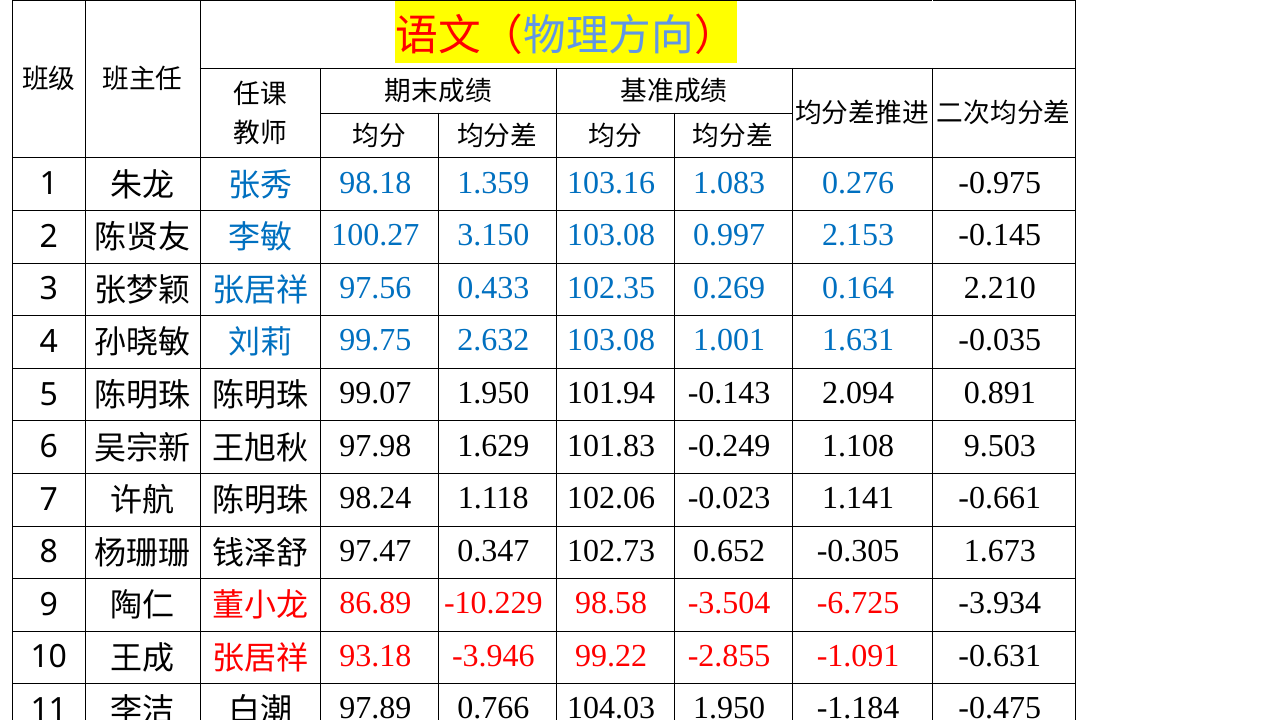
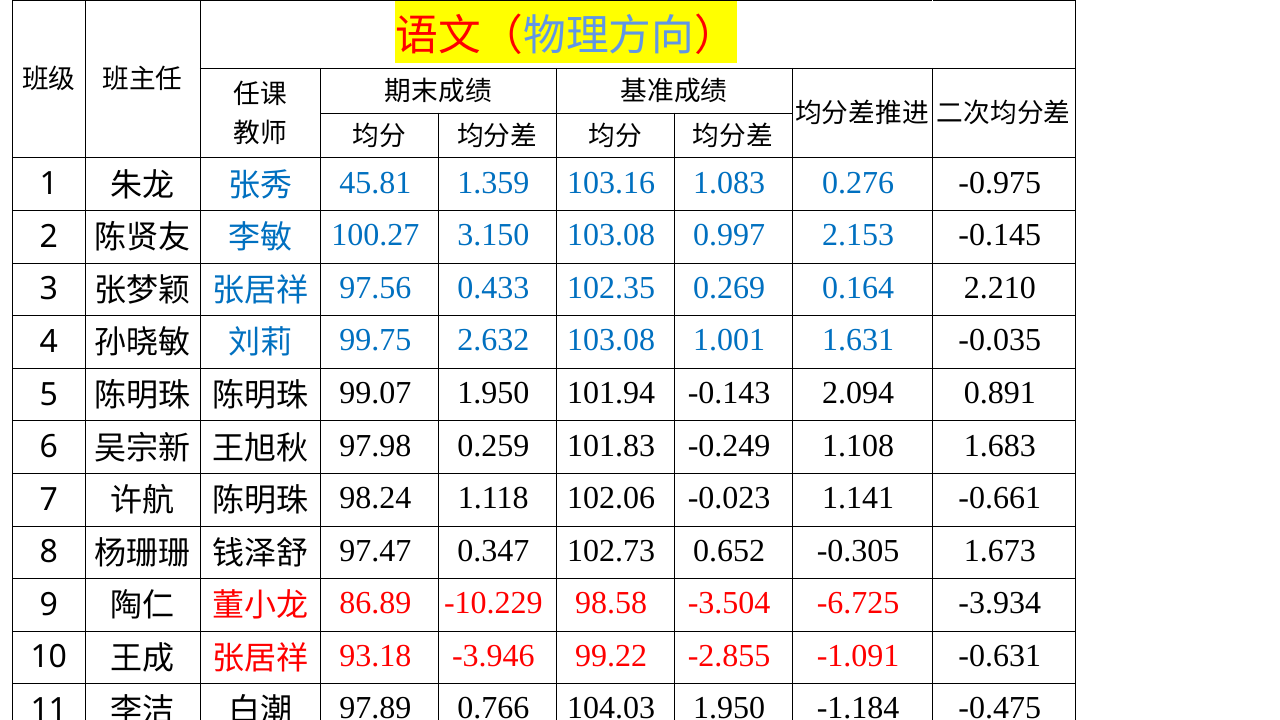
98.18: 98.18 -> 45.81
1.629: 1.629 -> 0.259
9.503: 9.503 -> 1.683
